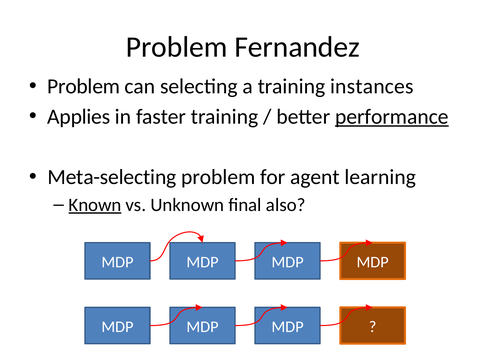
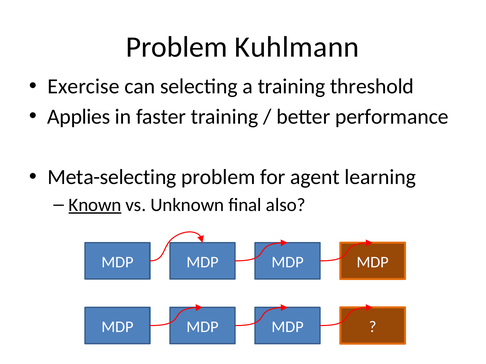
Fernandez: Fernandez -> Kuhlmann
Problem at (84, 87): Problem -> Exercise
instances: instances -> threshold
performance underline: present -> none
